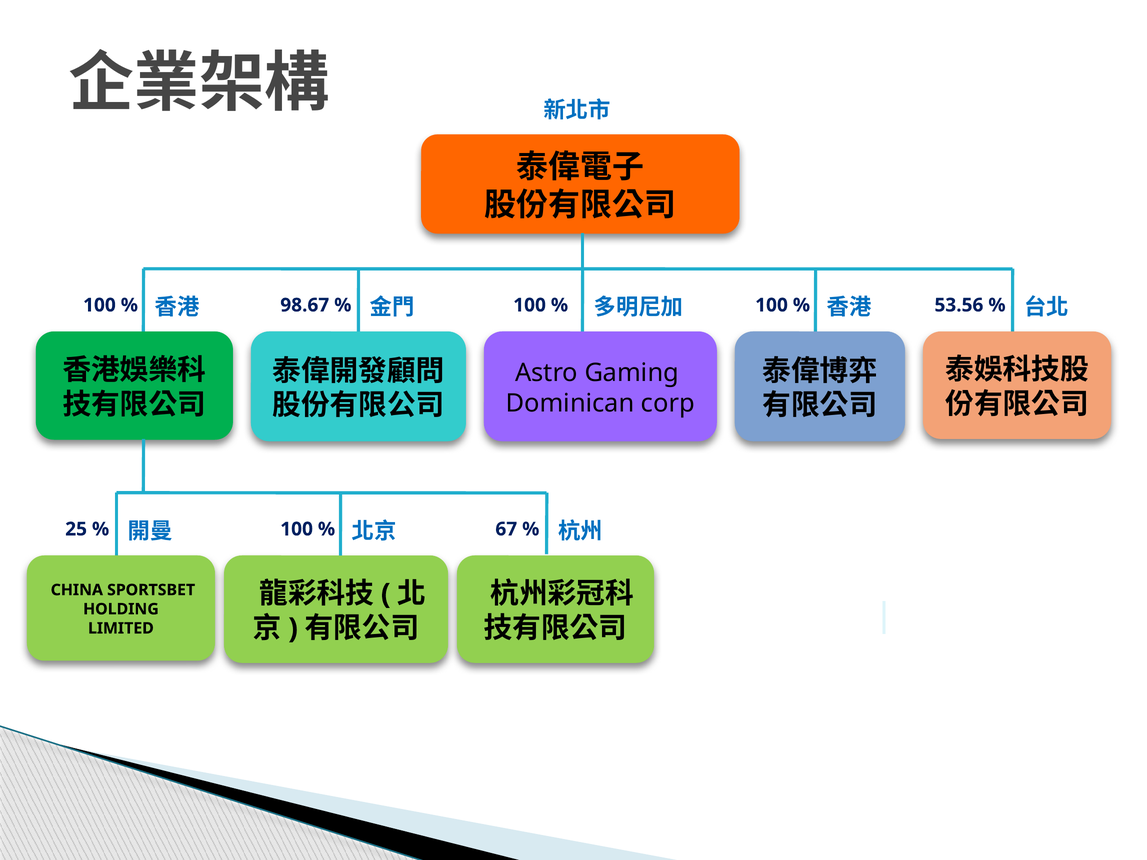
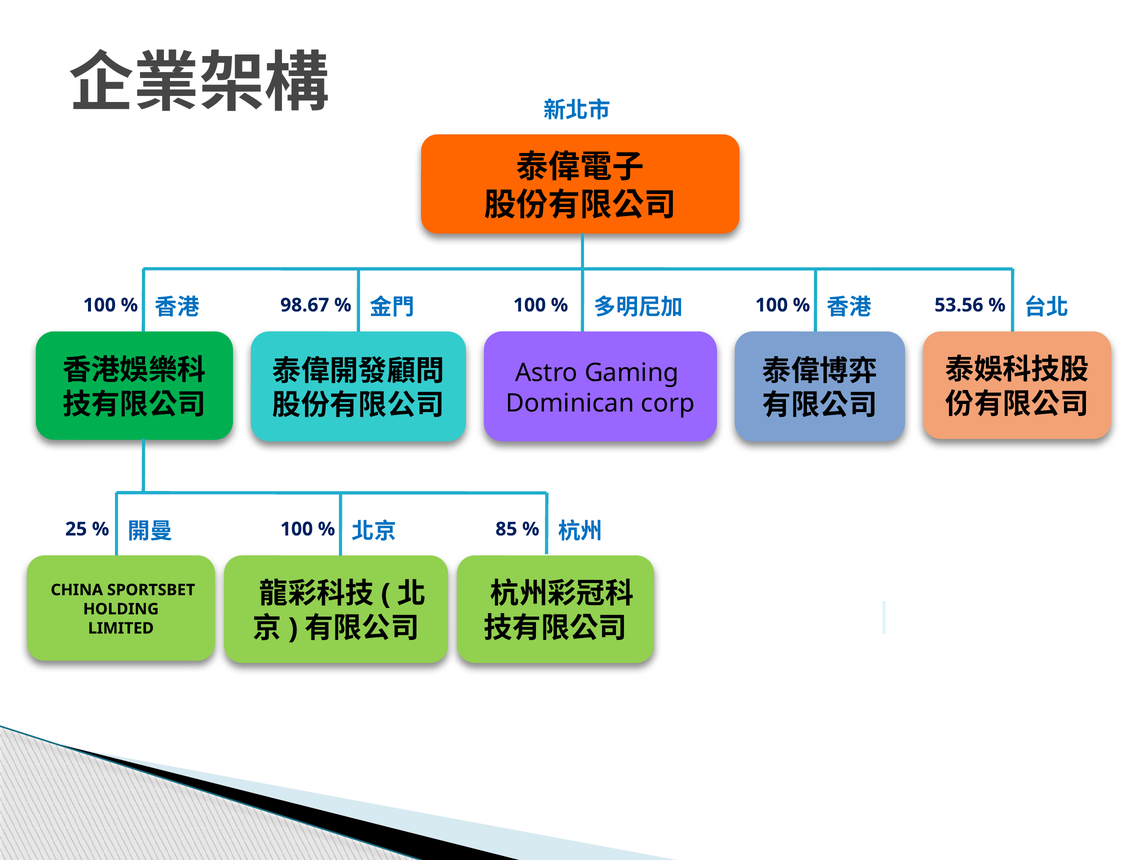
67: 67 -> 85
